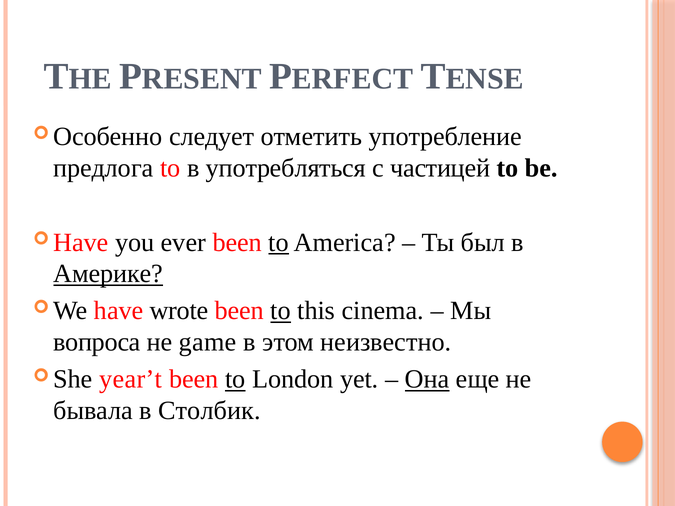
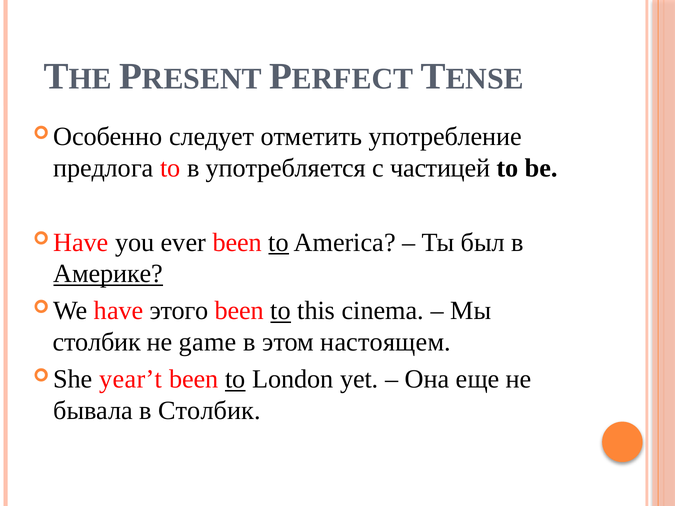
употребляться: употребляться -> употребляется
wrote: wrote -> этого
вопроса at (97, 342): вопроса -> столбик
неизвестно: неизвестно -> настоящем
Она underline: present -> none
